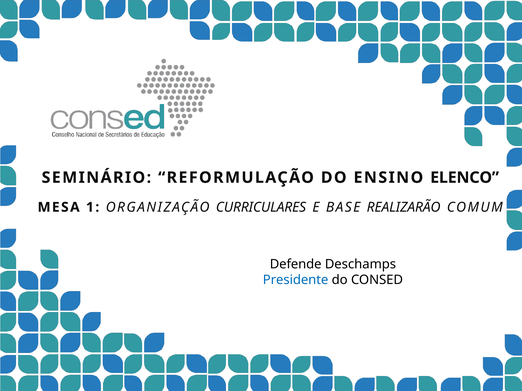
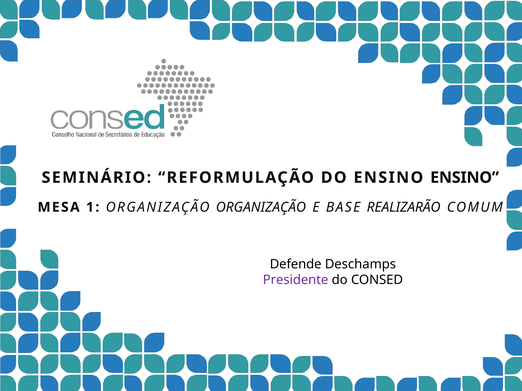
ENSINO ELENCO: ELENCO -> ENSINO
ORGANIZAÇÃO CURRICULARES: CURRICULARES -> ORGANIZAÇÃO
Presidente colour: blue -> purple
